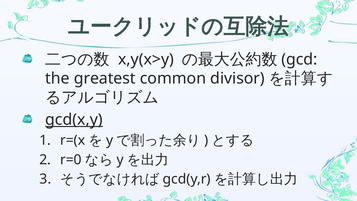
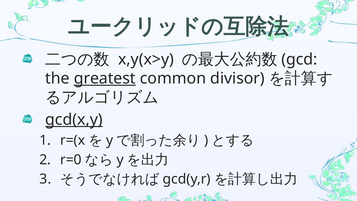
greatest underline: none -> present
